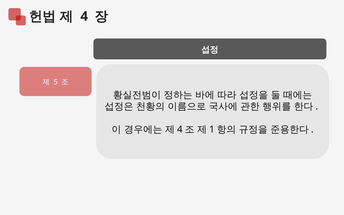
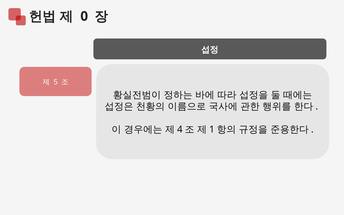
4: 4 -> 0
